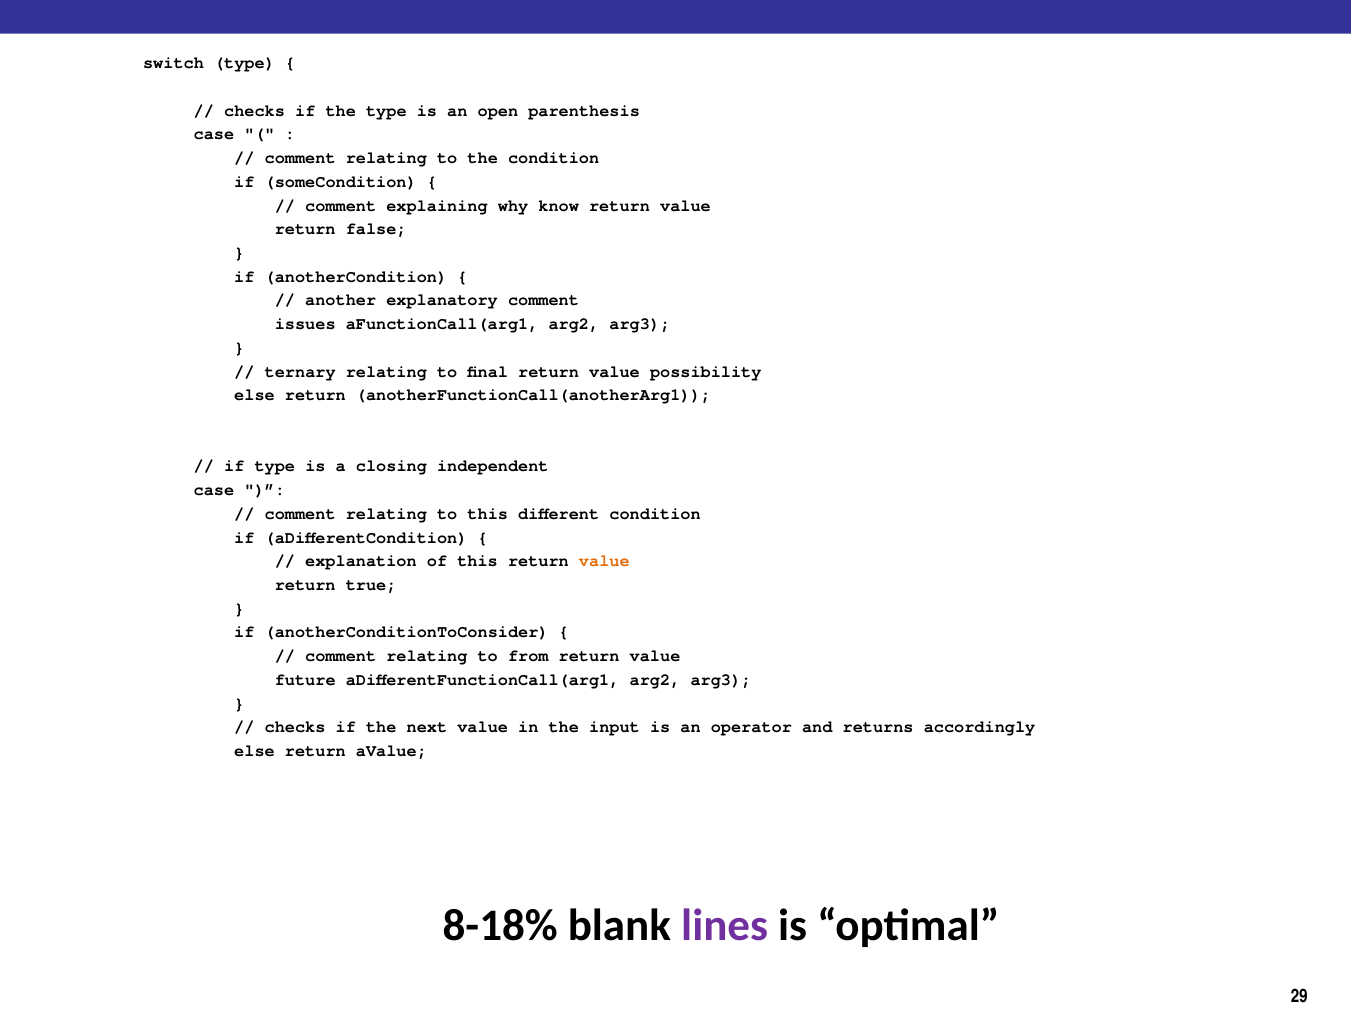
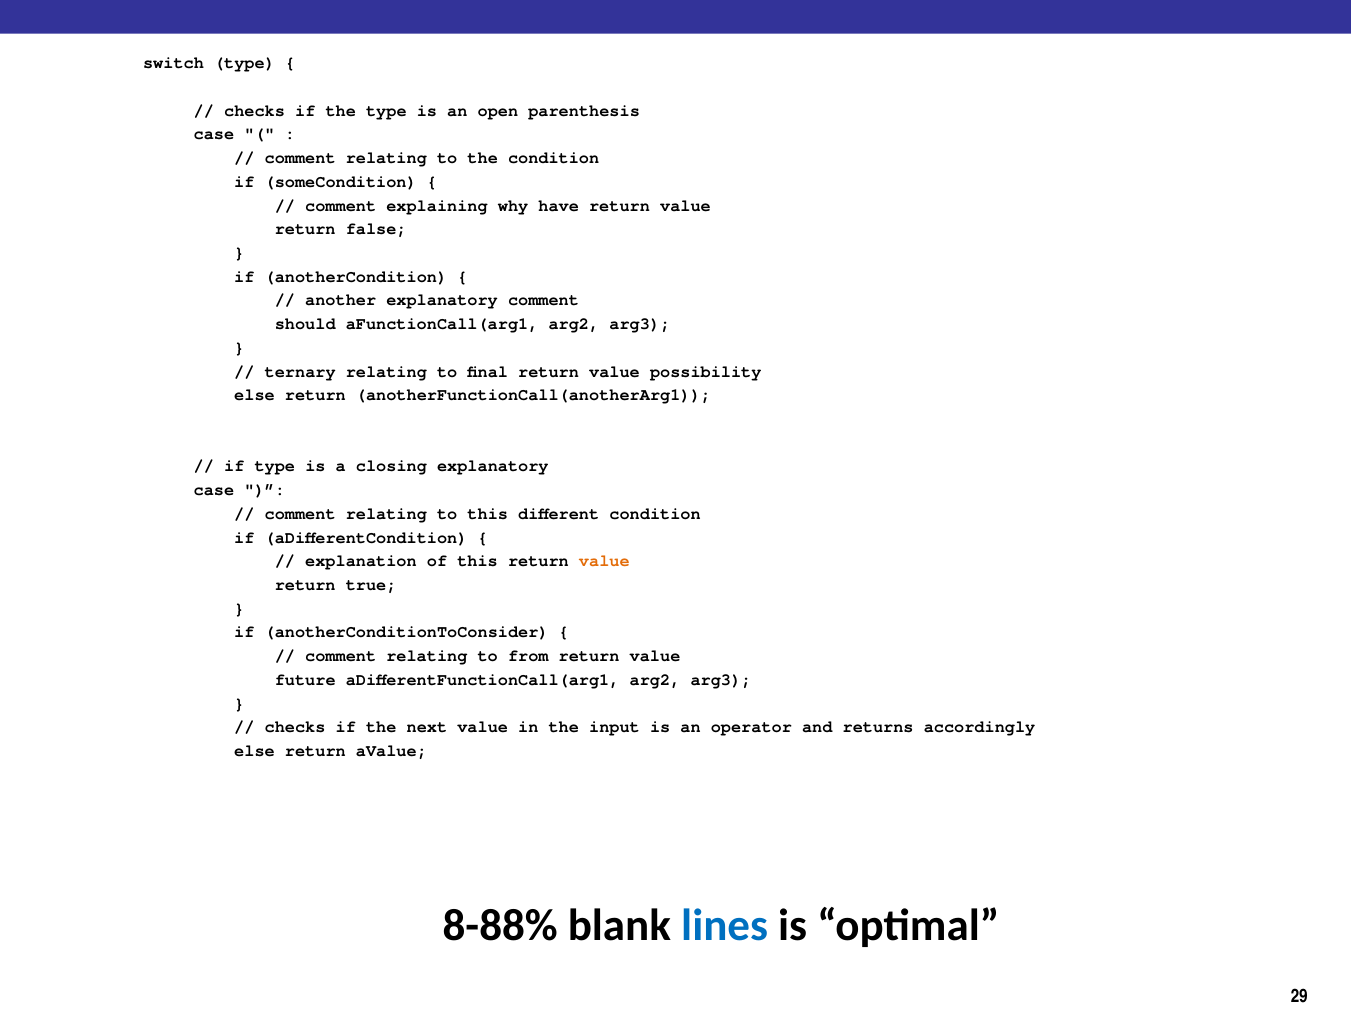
know: know -> have
issues: issues -> should
closing independent: independent -> explanatory
8-18%: 8-18% -> 8-88%
lines colour: purple -> blue
